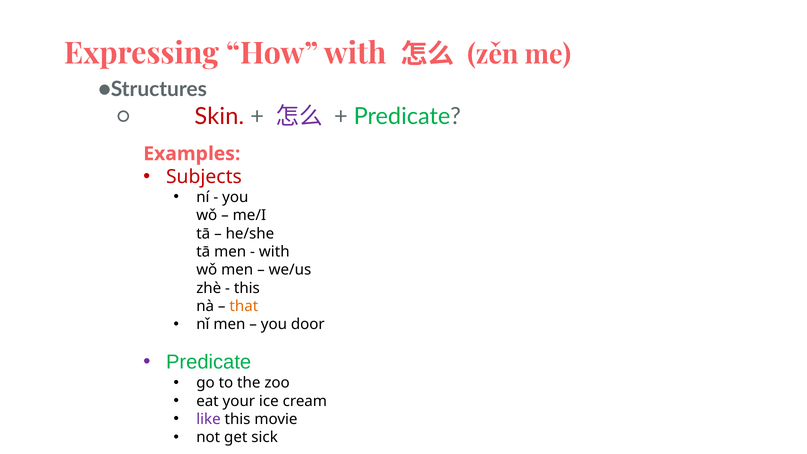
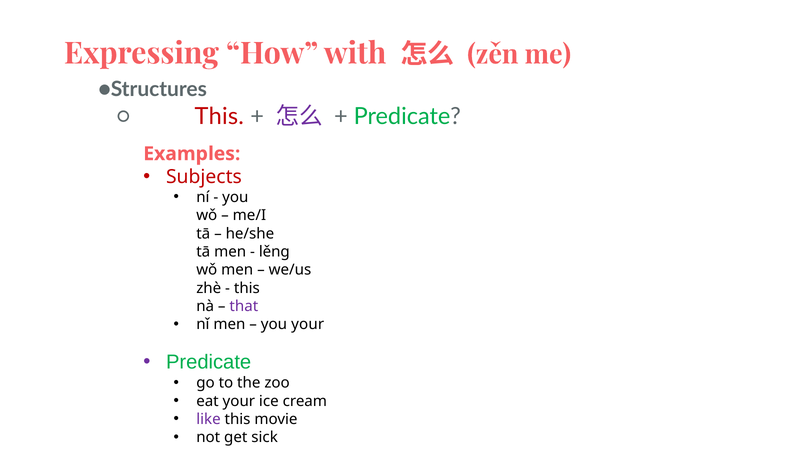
Skin at (219, 117): Skin -> This
with at (274, 252): with -> lěng
that colour: orange -> purple
you door: door -> your
